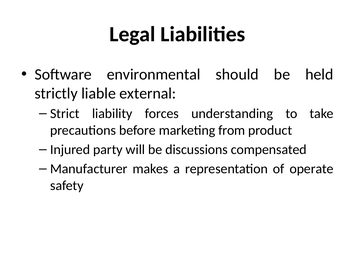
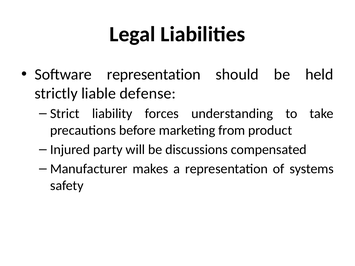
Software environmental: environmental -> representation
external: external -> defense
operate: operate -> systems
